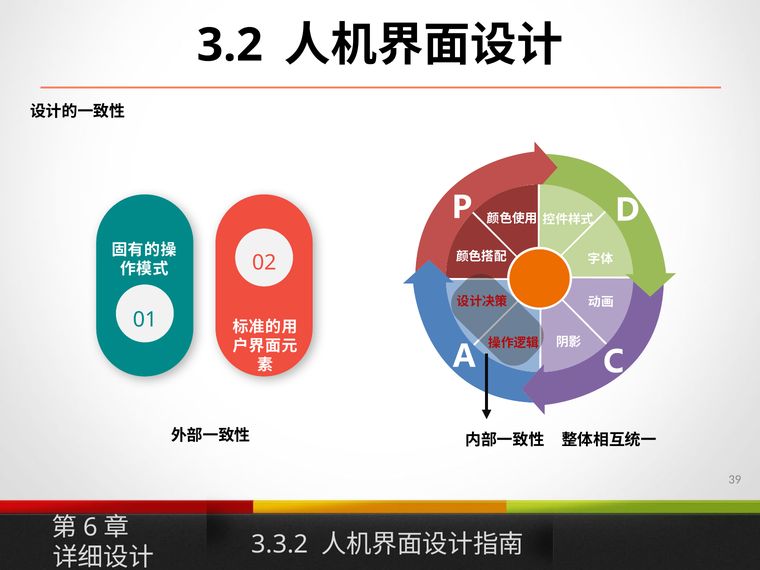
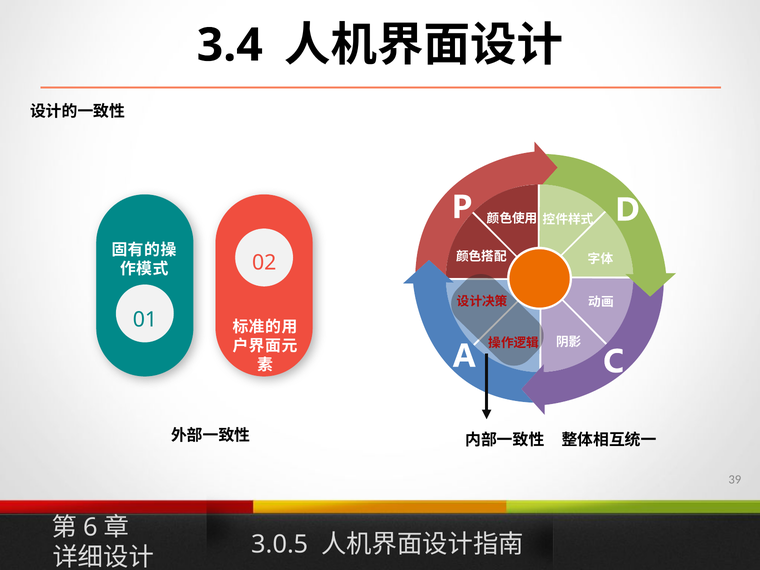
3.2: 3.2 -> 3.4
3.3.2: 3.3.2 -> 3.0.5
